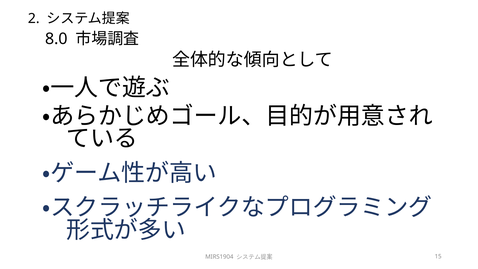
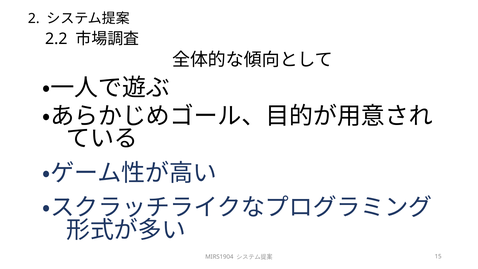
8.0: 8.0 -> 2.2
